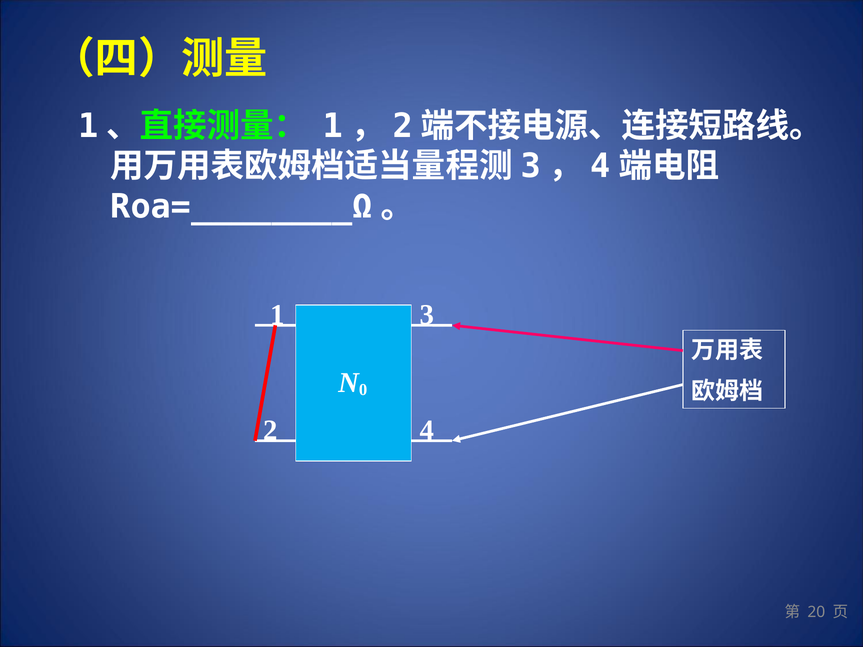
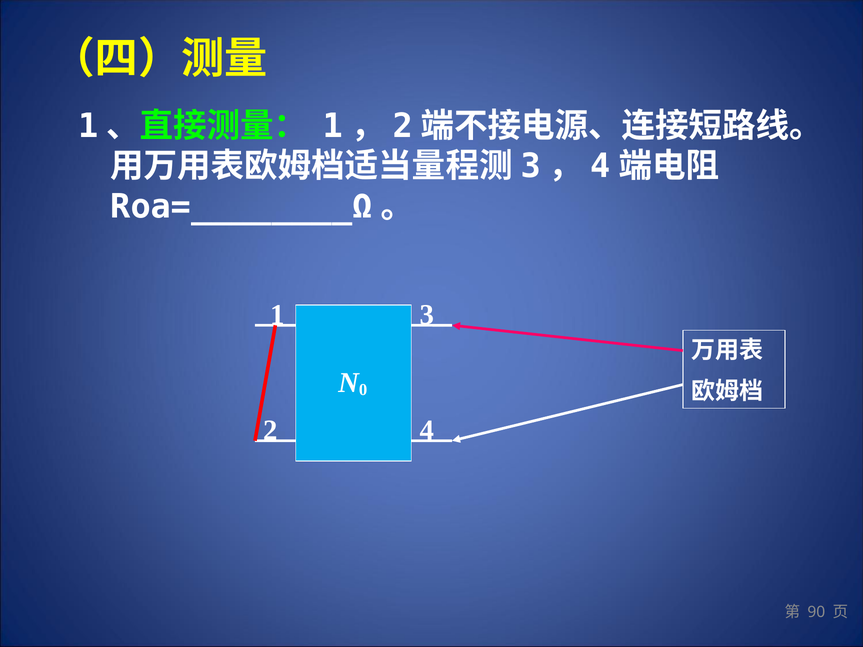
20: 20 -> 90
